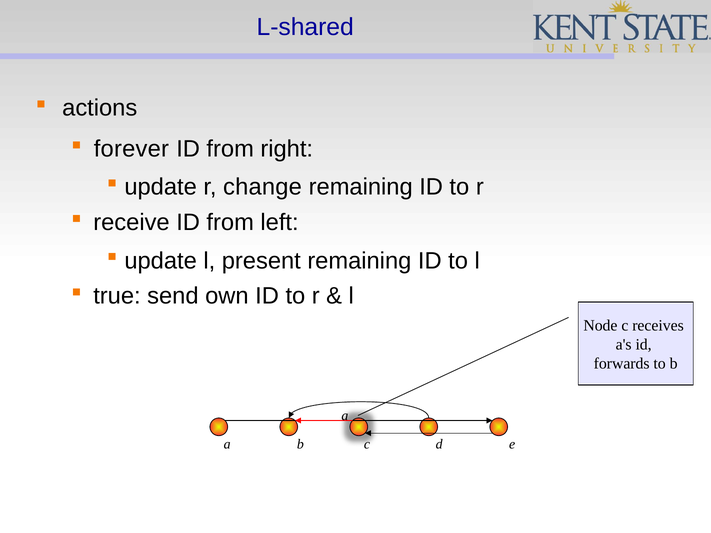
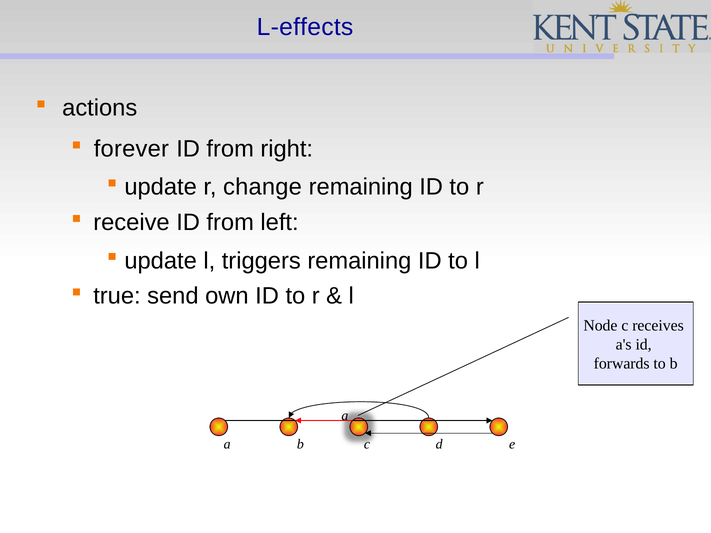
L-shared: L-shared -> L-effects
present: present -> triggers
